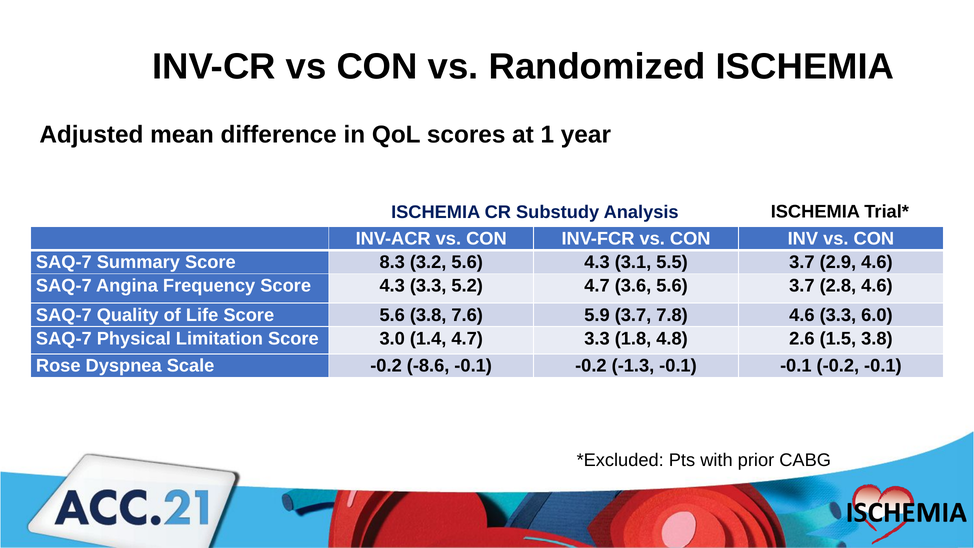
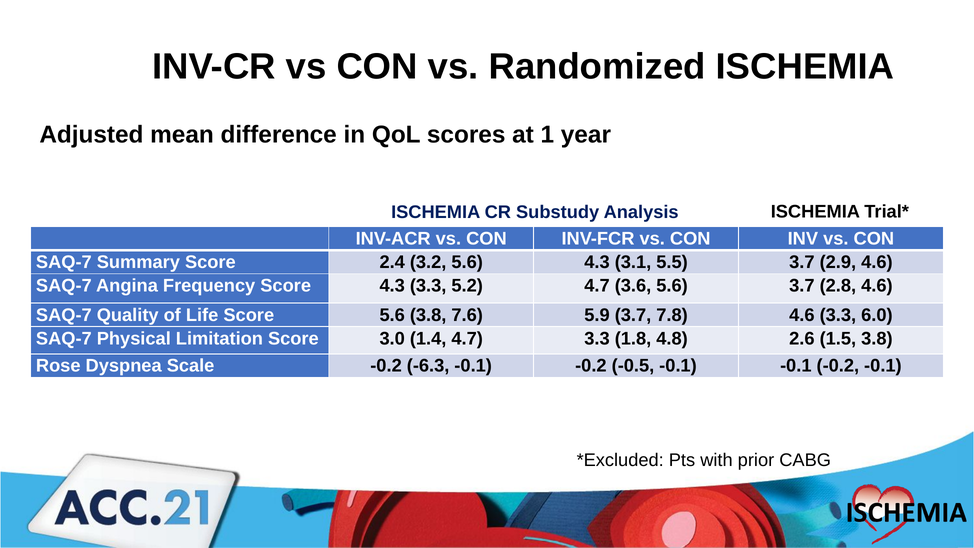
8.3: 8.3 -> 2.4
-8.6: -8.6 -> -6.3
-1.3: -1.3 -> -0.5
